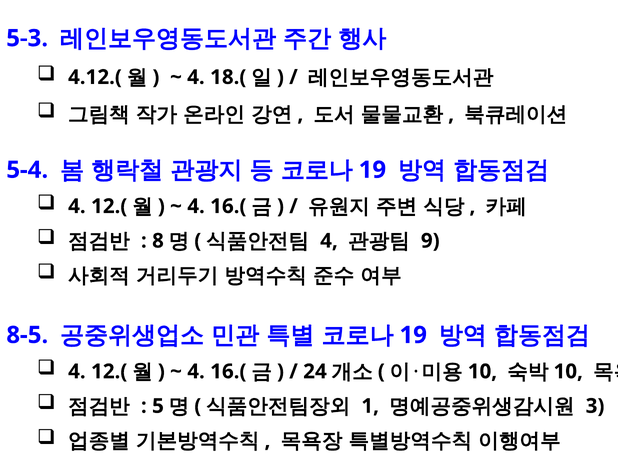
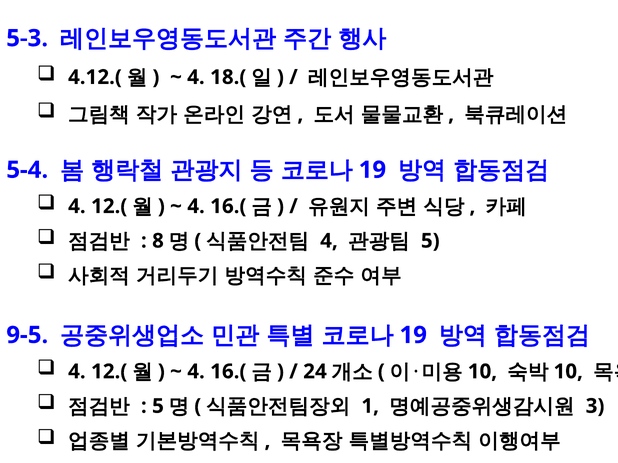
9 at (430, 241): 9 -> 5
8-5: 8-5 -> 9-5
